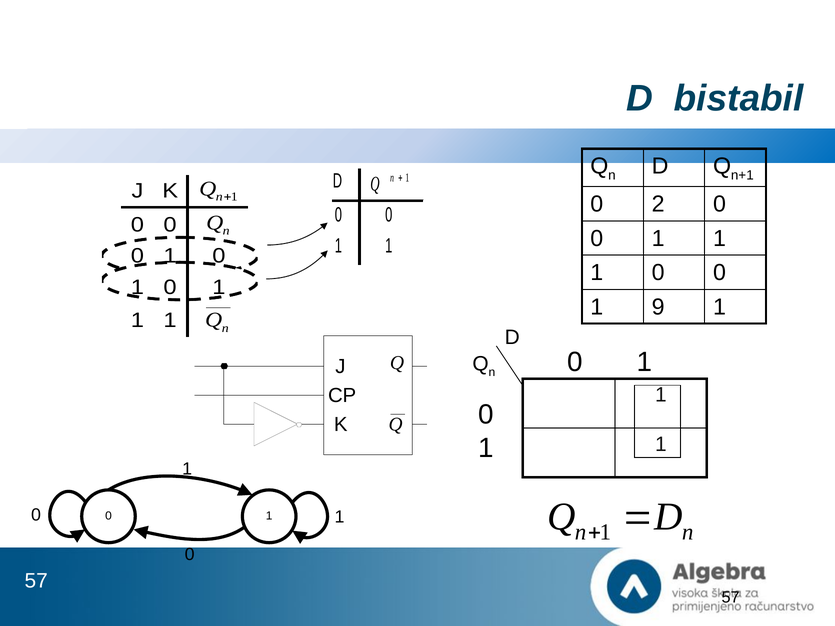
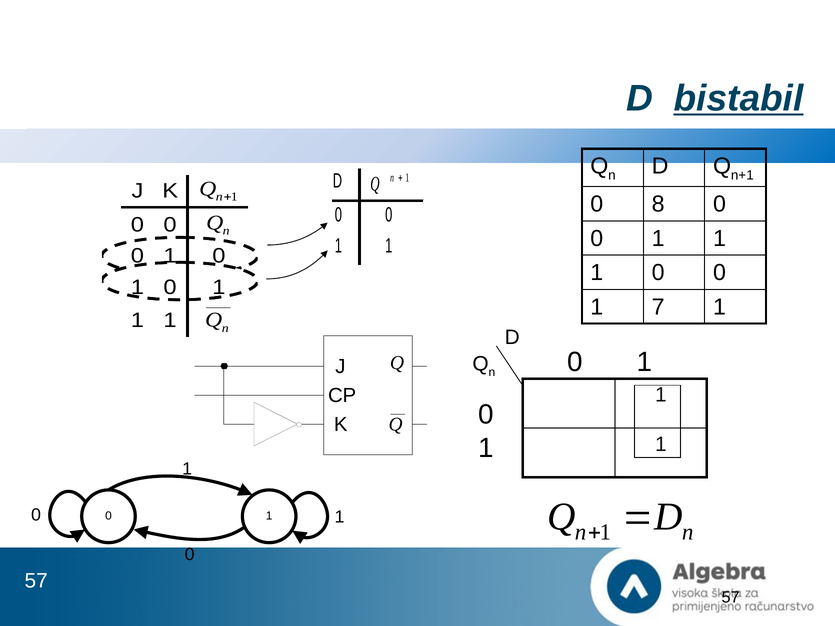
bistabil underline: none -> present
2: 2 -> 8
9: 9 -> 7
